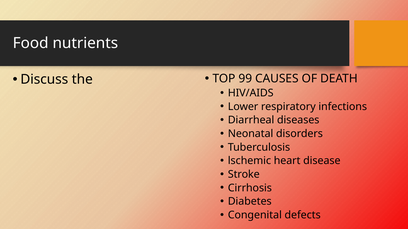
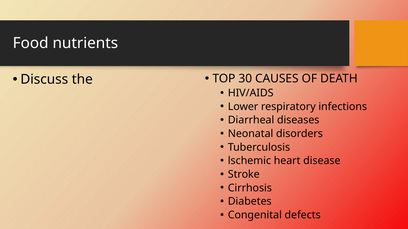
99: 99 -> 30
